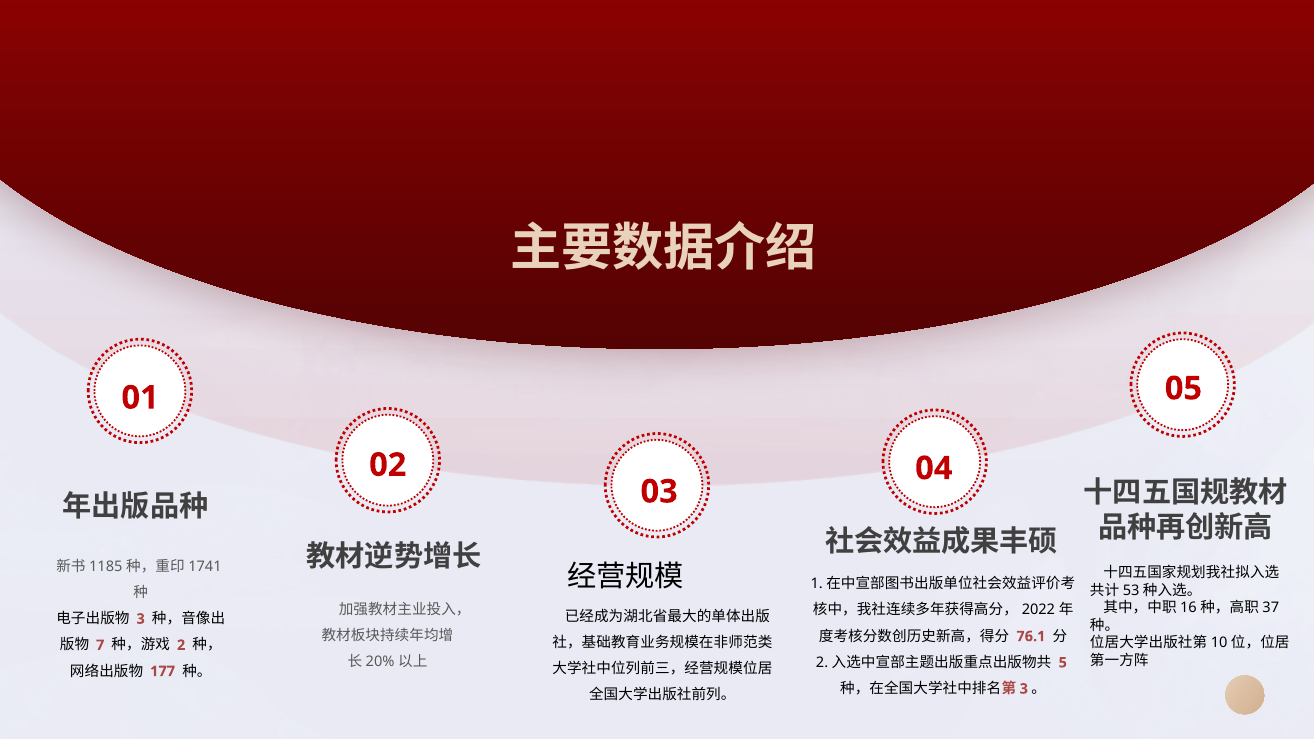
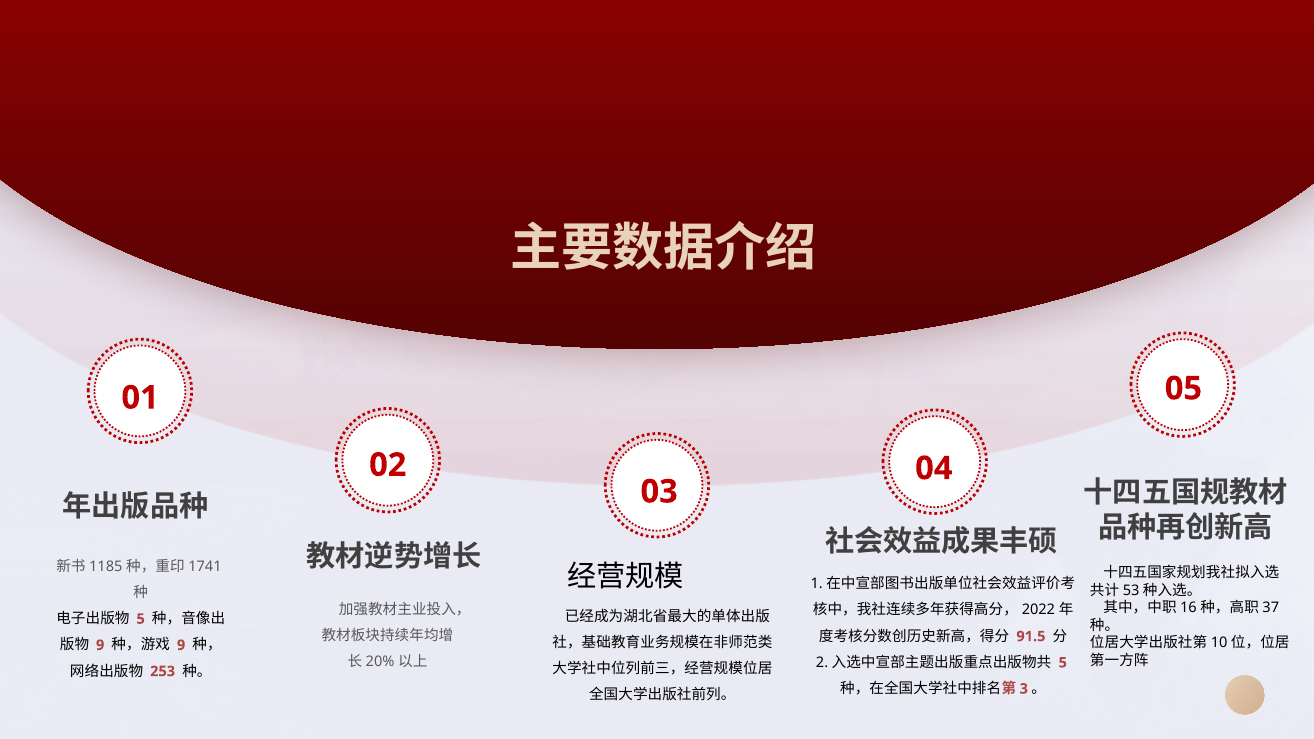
3 at (141, 619): 3 -> 5
76.1: 76.1 -> 91.5
7 at (100, 645): 7 -> 9
2 at (181, 645): 2 -> 9
177: 177 -> 253
